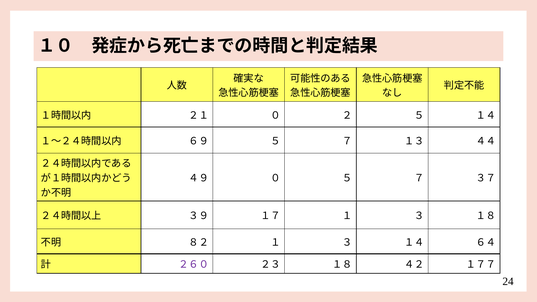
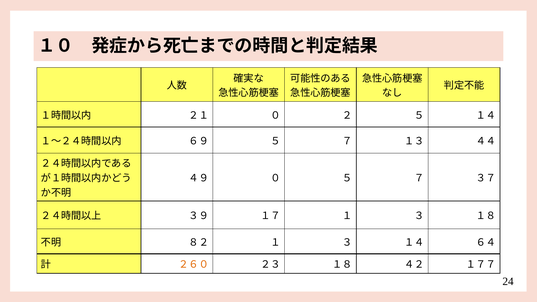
２６０ colour: purple -> orange
